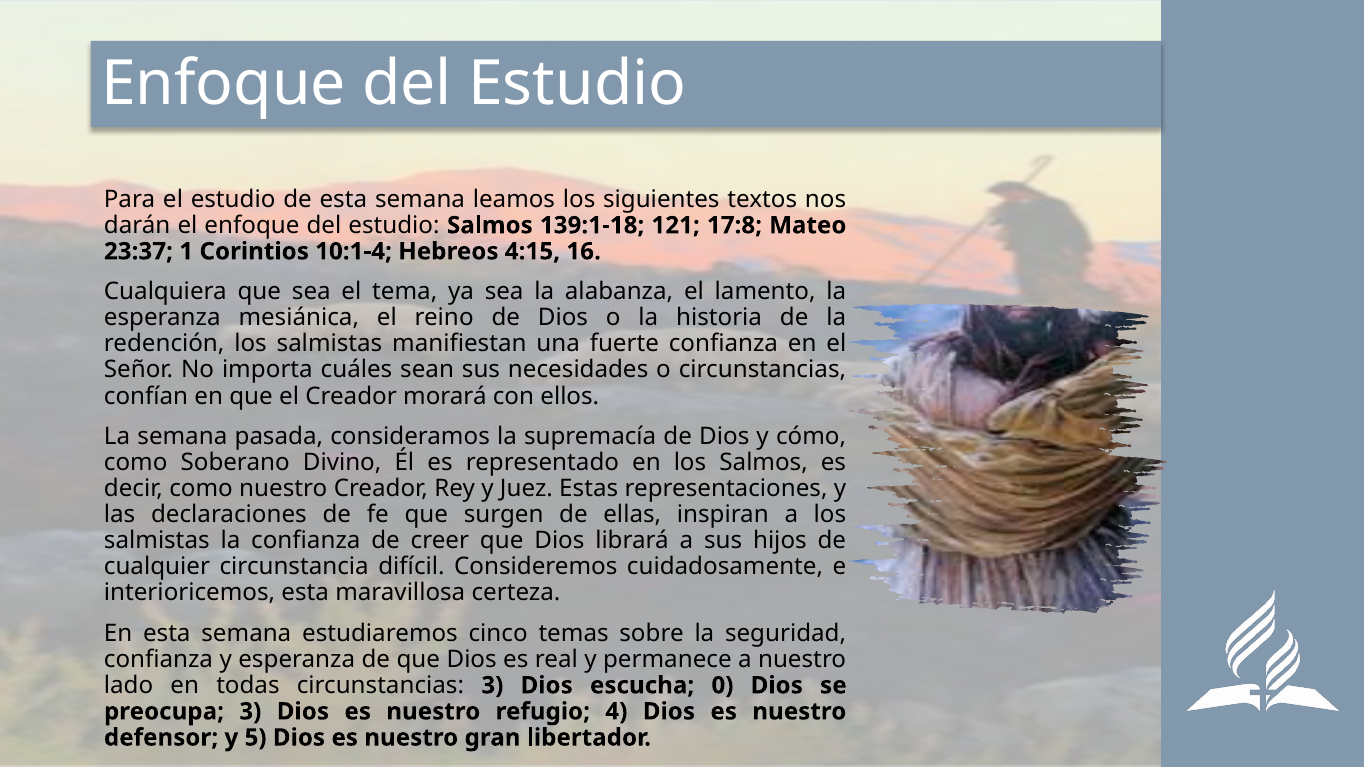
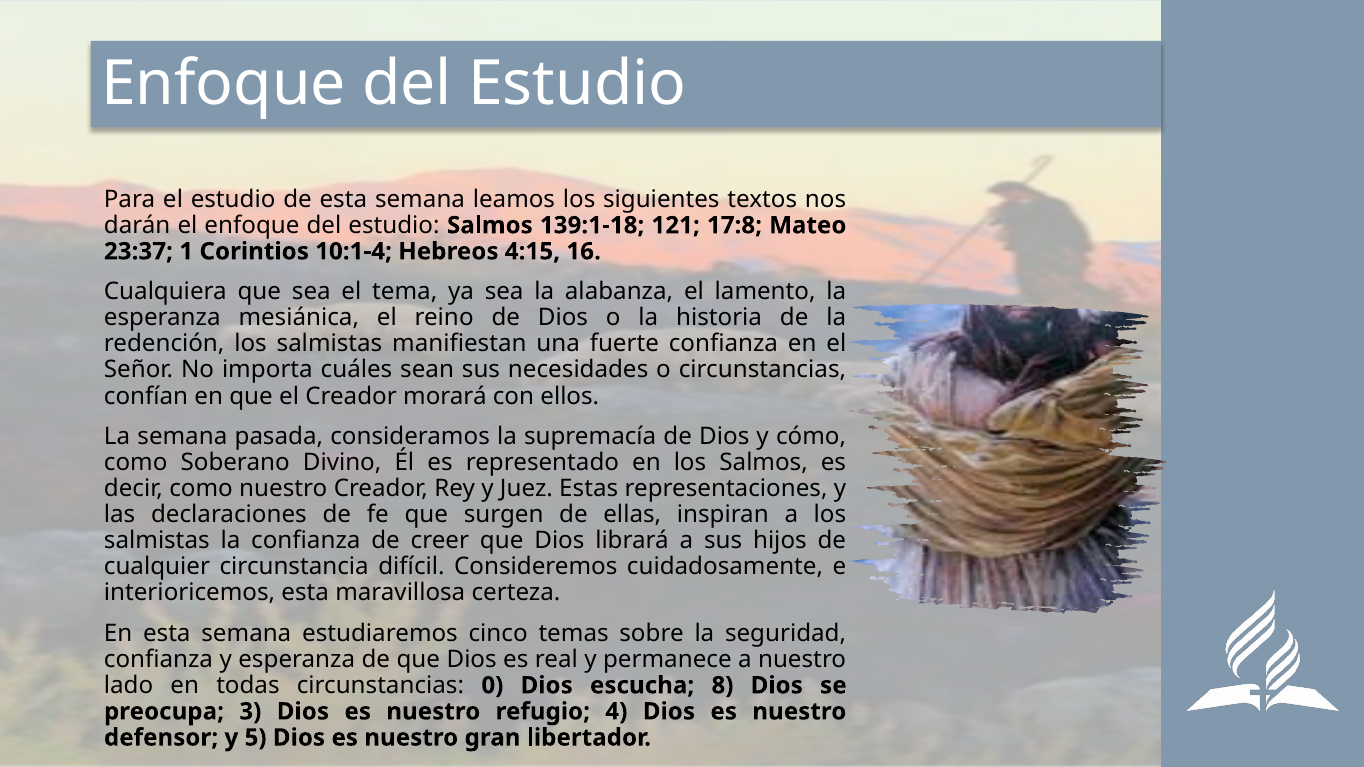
circunstancias 3: 3 -> 0
0: 0 -> 8
